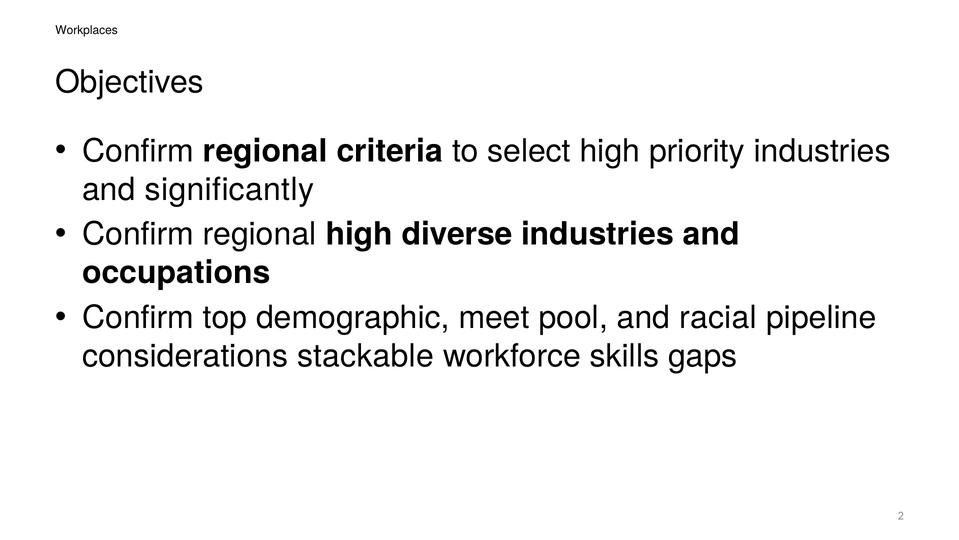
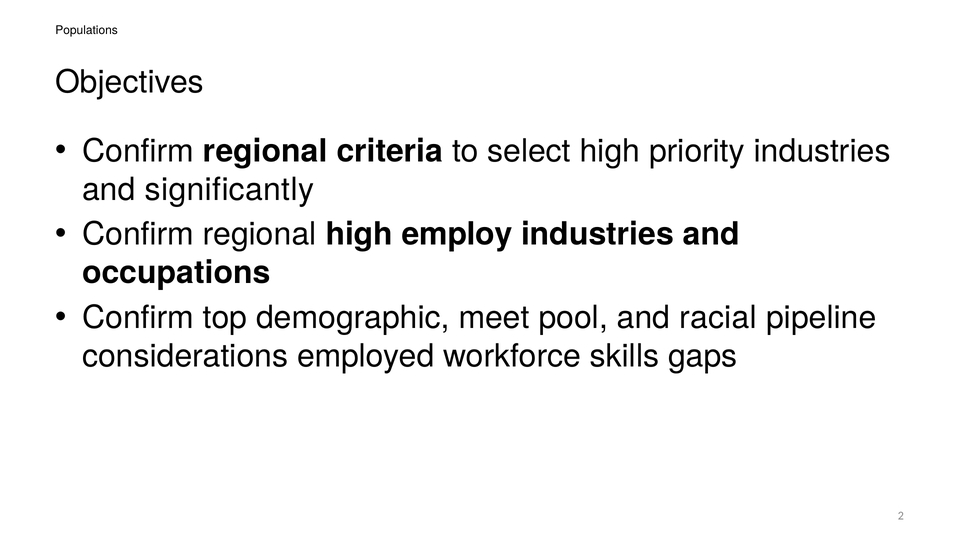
Workplaces: Workplaces -> Populations
diverse: diverse -> employ
stackable: stackable -> employed
